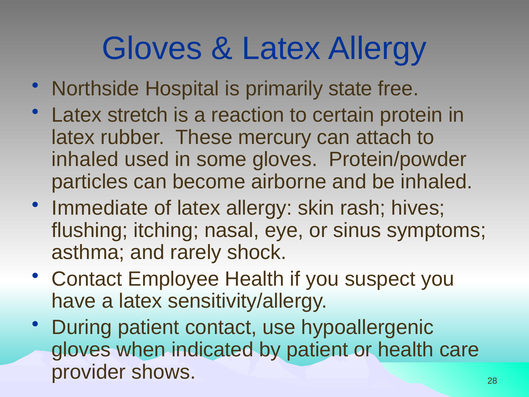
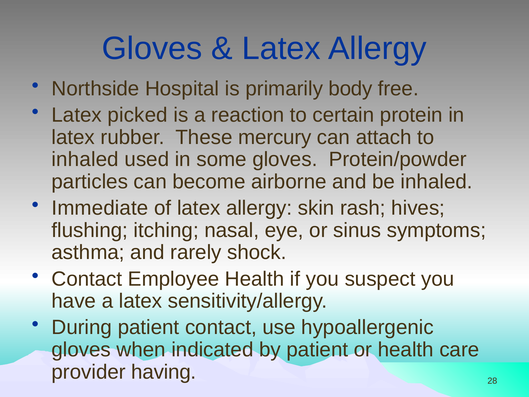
state: state -> body
stretch: stretch -> picked
shows: shows -> having
